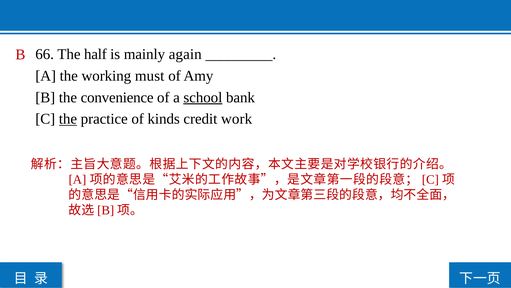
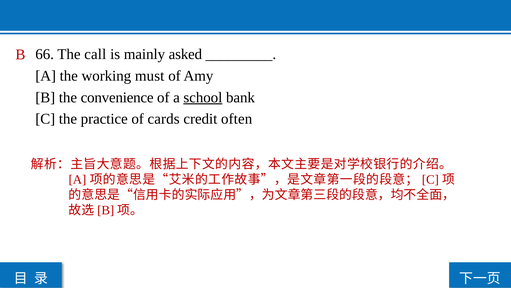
half: half -> call
again: again -> asked
the at (68, 119) underline: present -> none
kinds: kinds -> cards
work: work -> often
